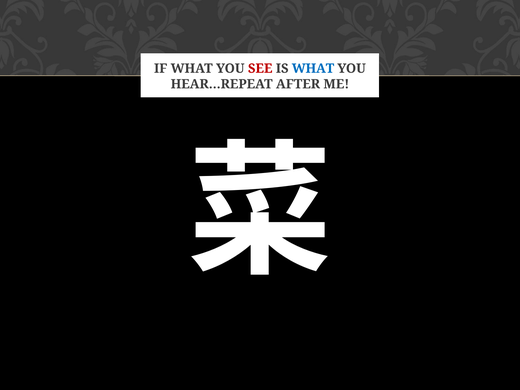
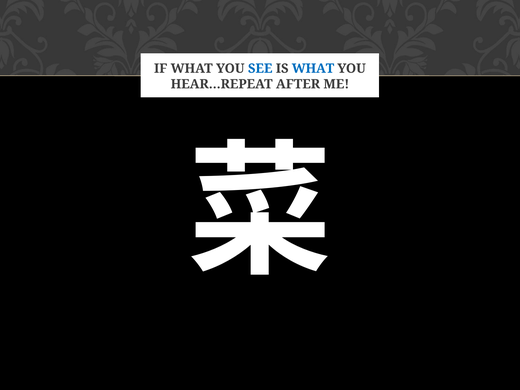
SEE colour: red -> blue
